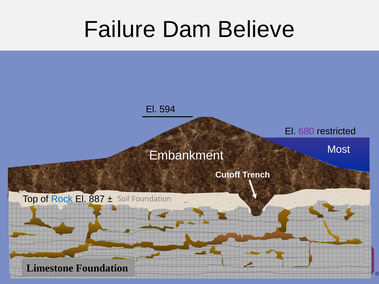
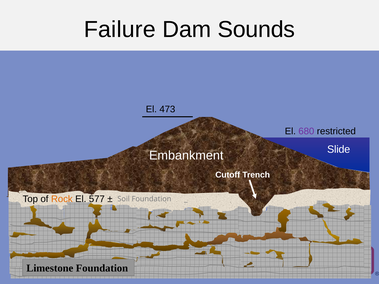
Believe: Believe -> Sounds
594: 594 -> 473
Most: Most -> Slide
Rock colour: blue -> orange
887: 887 -> 577
